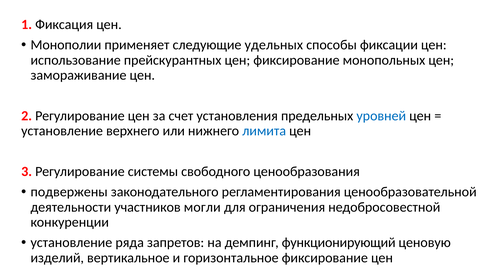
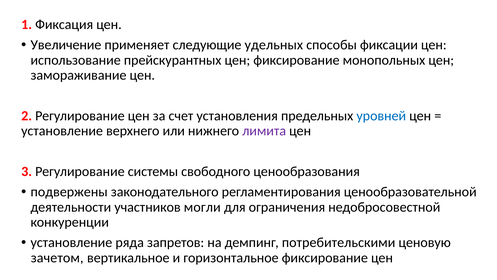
Монополии: Монополии -> Увеличение
лимита colour: blue -> purple
функционирующий: функционирующий -> потребительскими
изделий: изделий -> зачетом
